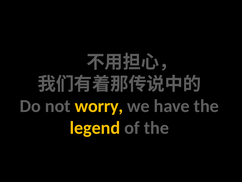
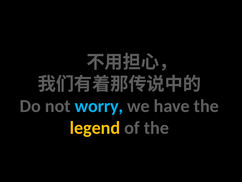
worry colour: yellow -> light blue
